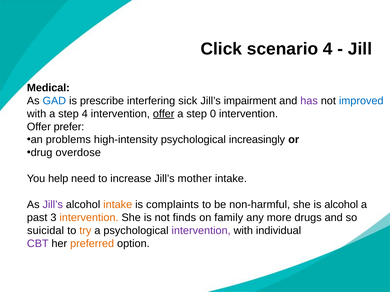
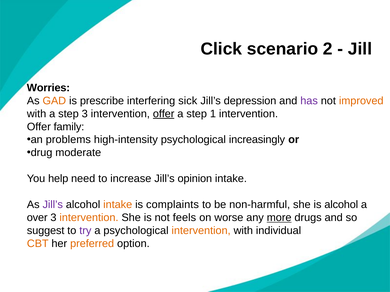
scenario 4: 4 -> 2
Medical: Medical -> Worries
GAD colour: blue -> orange
impairment: impairment -> depression
improved colour: blue -> orange
step 4: 4 -> 3
0: 0 -> 1
prefer: prefer -> family
overdose: overdose -> moderate
mother: mother -> opinion
past: past -> over
finds: finds -> feels
family: family -> worse
more underline: none -> present
suicidal: suicidal -> suggest
try colour: orange -> purple
intervention at (201, 231) colour: purple -> orange
CBT colour: purple -> orange
